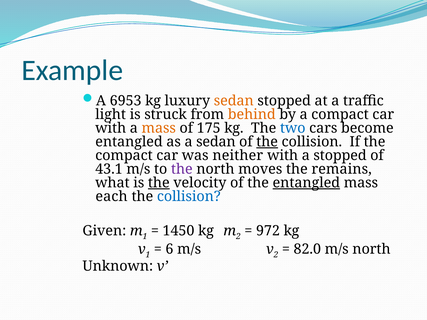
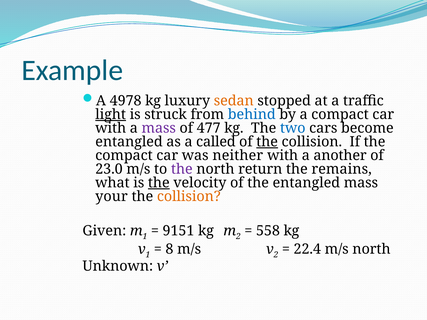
6953: 6953 -> 4978
light underline: none -> present
behind colour: orange -> blue
mass at (159, 128) colour: orange -> purple
175: 175 -> 477
a sedan: sedan -> called
a stopped: stopped -> another
43.1: 43.1 -> 23.0
moves: moves -> return
entangled at (306, 183) underline: present -> none
each: each -> your
collision at (189, 197) colour: blue -> orange
1450: 1450 -> 9151
972: 972 -> 558
6: 6 -> 8
82.0: 82.0 -> 22.4
